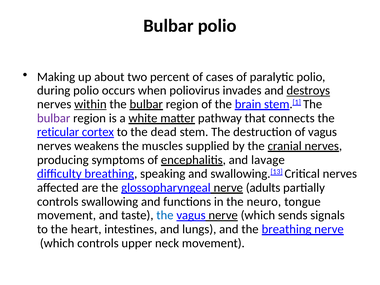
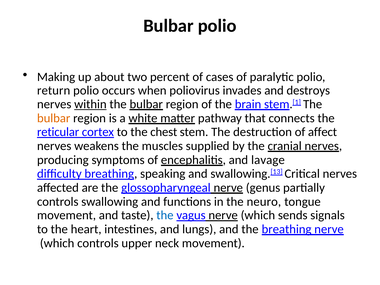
during: during -> return
destroys underline: present -> none
bulbar at (54, 118) colour: purple -> orange
dead: dead -> chest
of vagus: vagus -> affect
adults: adults -> genus
